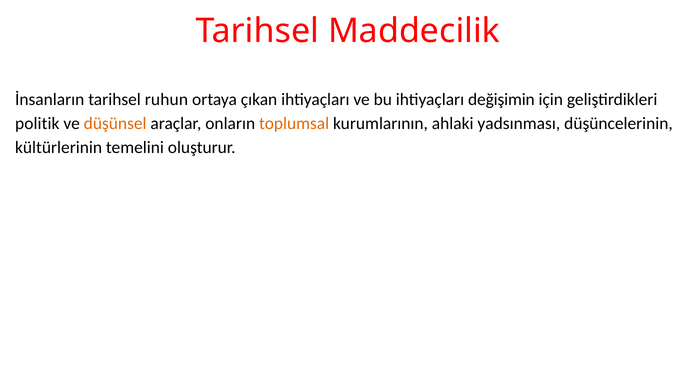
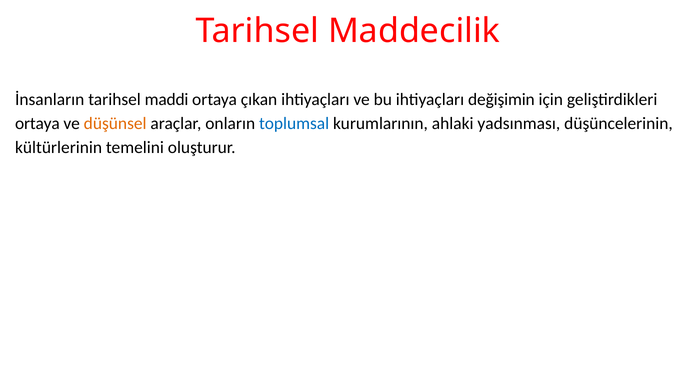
ruhun: ruhun -> maddi
politik at (37, 124): politik -> ortaya
toplumsal colour: orange -> blue
